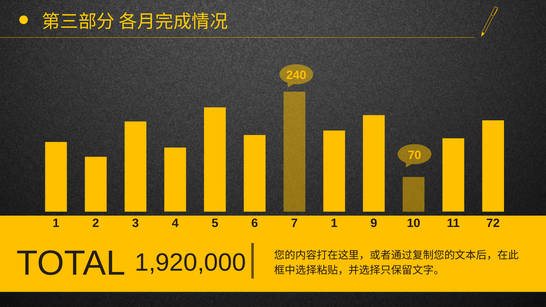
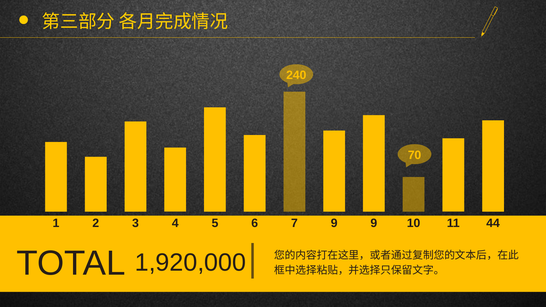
7 1: 1 -> 9
72: 72 -> 44
